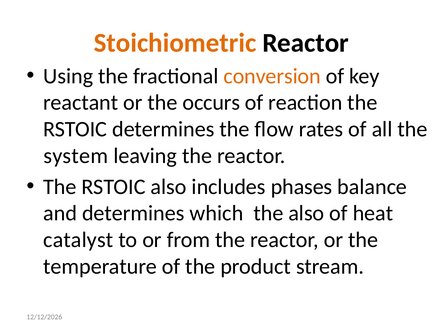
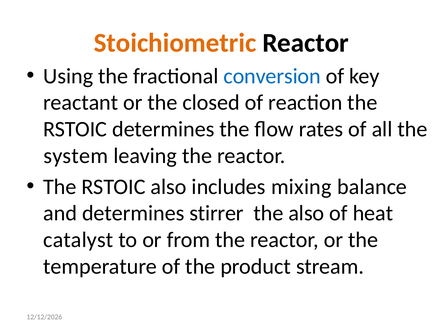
conversion colour: orange -> blue
occurs: occurs -> closed
phases: phases -> mixing
which: which -> stirrer
